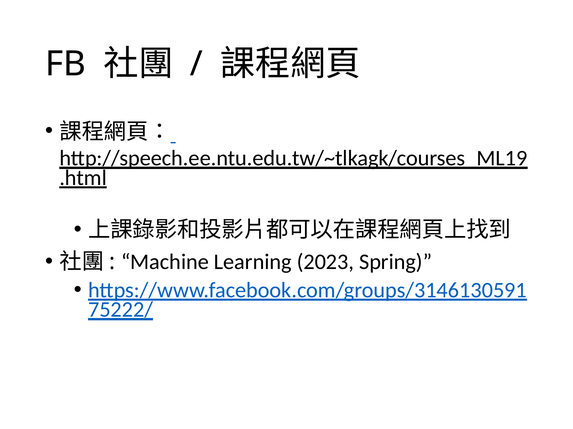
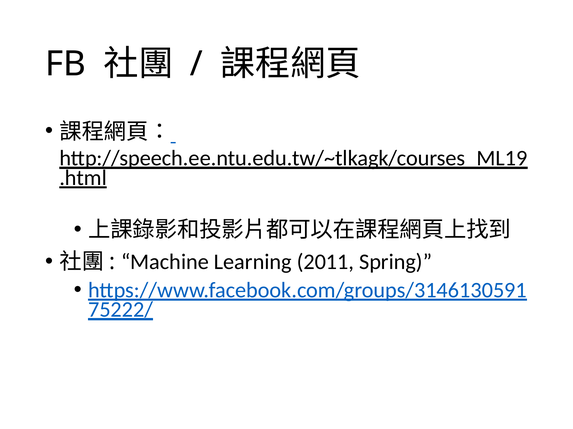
2023: 2023 -> 2011
